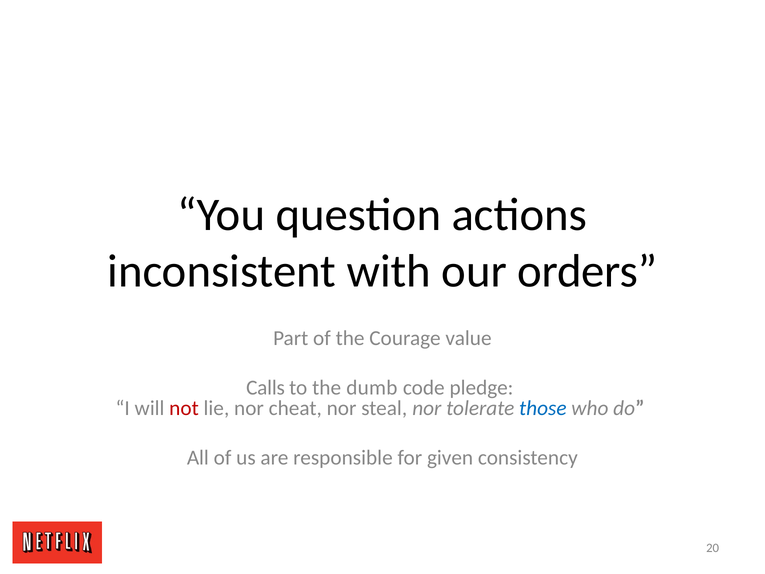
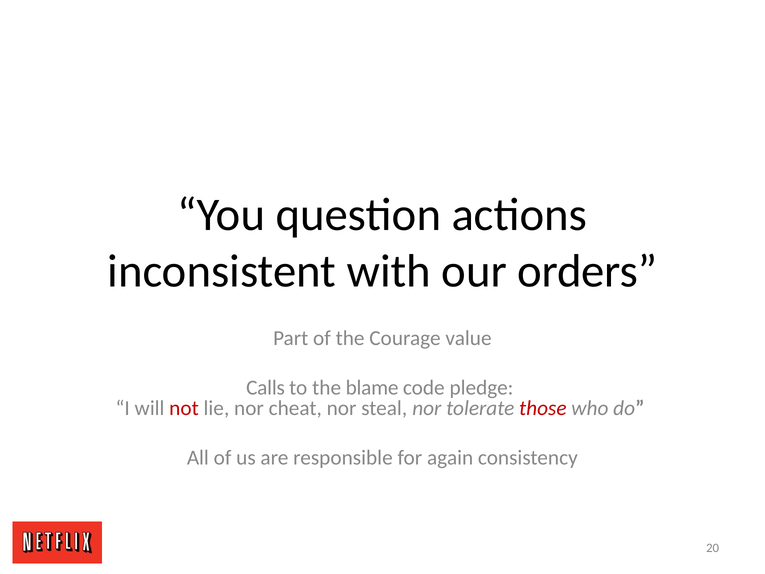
dumb: dumb -> blame
those colour: blue -> red
given: given -> again
